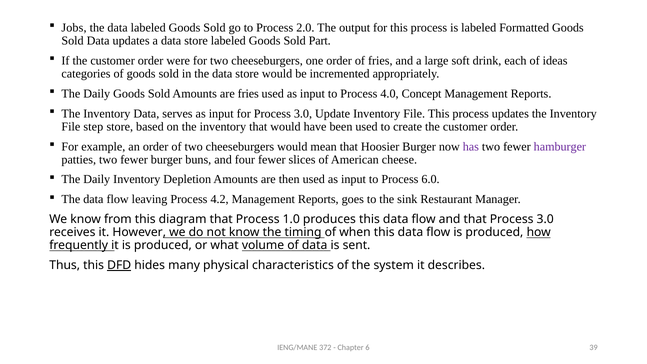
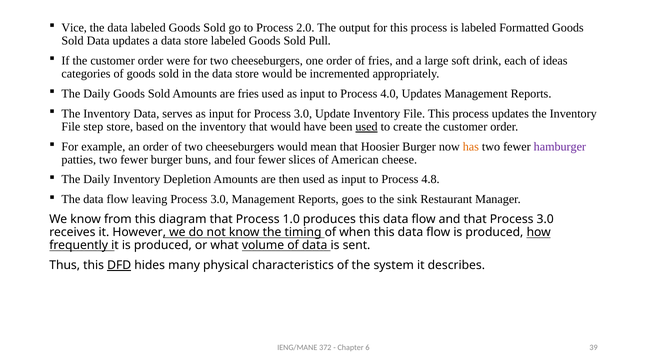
Jobs: Jobs -> Vice
Part: Part -> Pull
4.0 Concept: Concept -> Updates
used at (367, 127) underline: none -> present
has colour: purple -> orange
6.0: 6.0 -> 4.8
leaving Process 4.2: 4.2 -> 3.0
